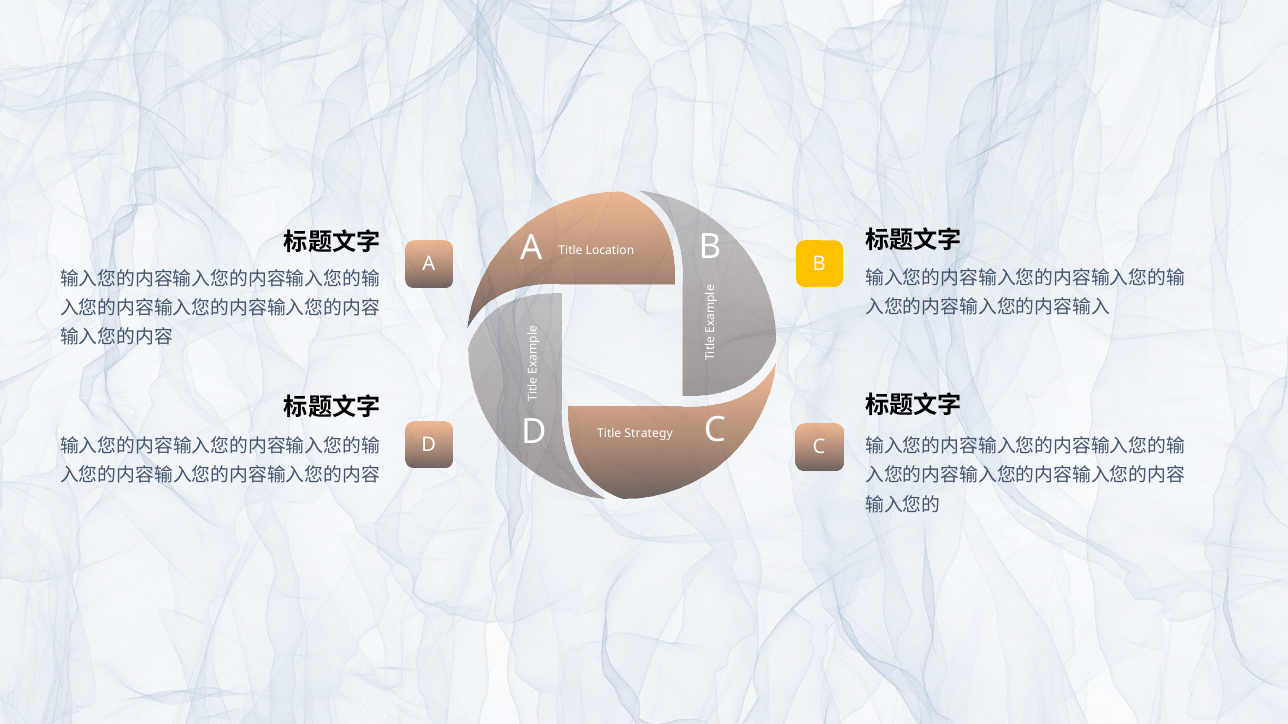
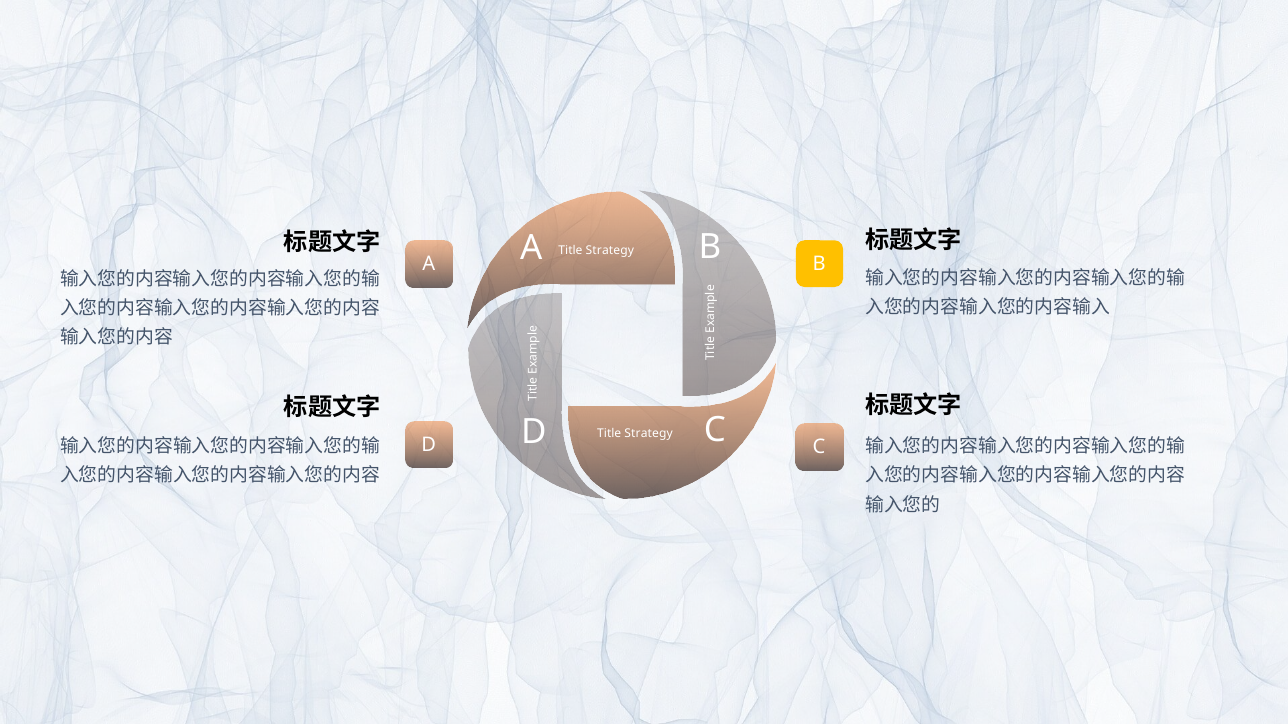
Location at (610, 251): Location -> Strategy
